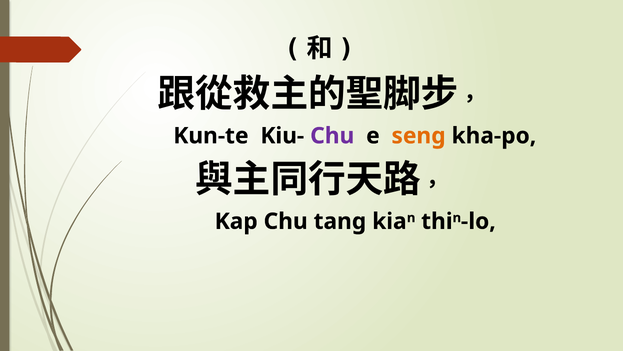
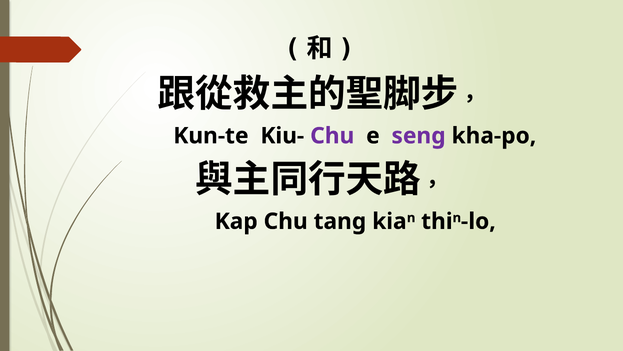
seng colour: orange -> purple
